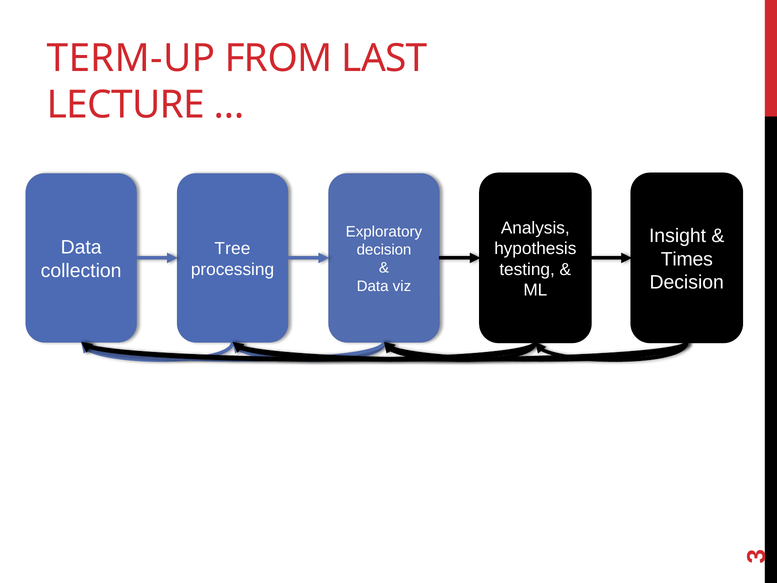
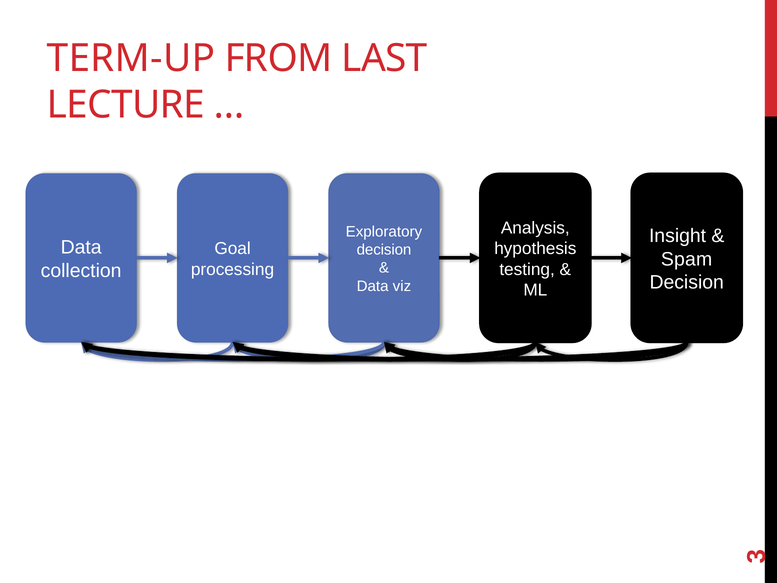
Tree: Tree -> Goal
Times: Times -> Spam
